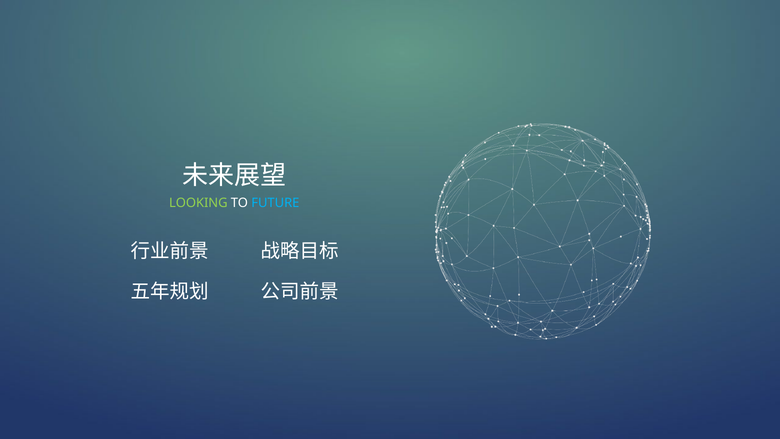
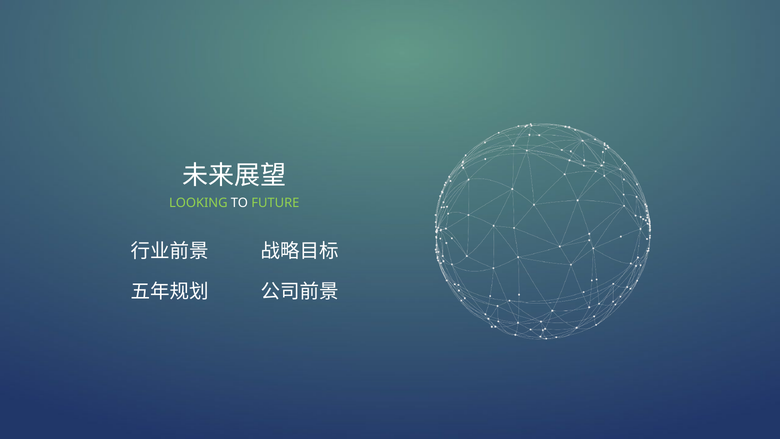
FUTURE colour: light blue -> light green
